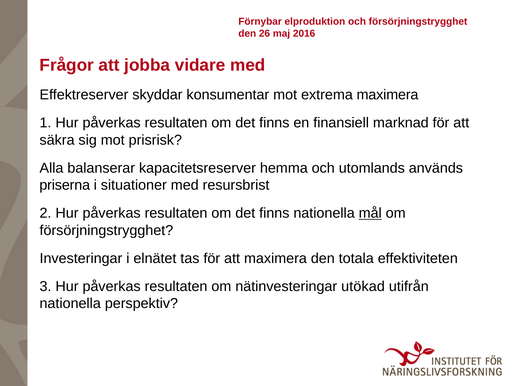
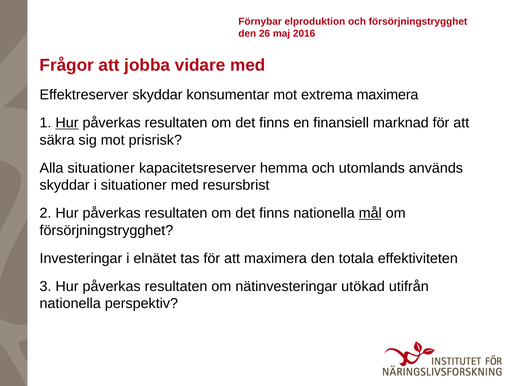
Hur at (67, 123) underline: none -> present
Alla balanserar: balanserar -> situationer
priserna at (65, 185): priserna -> skyddar
